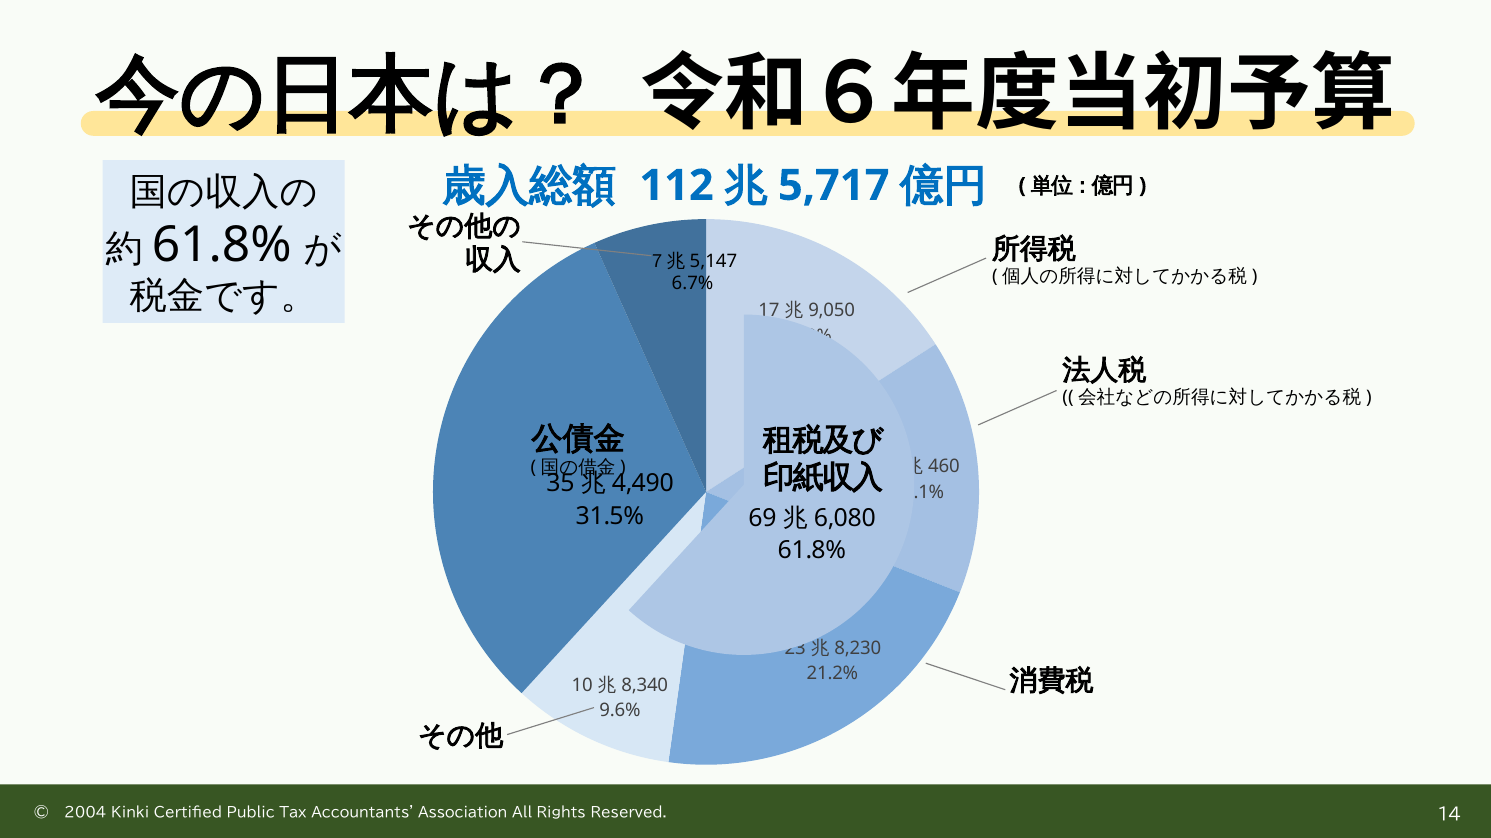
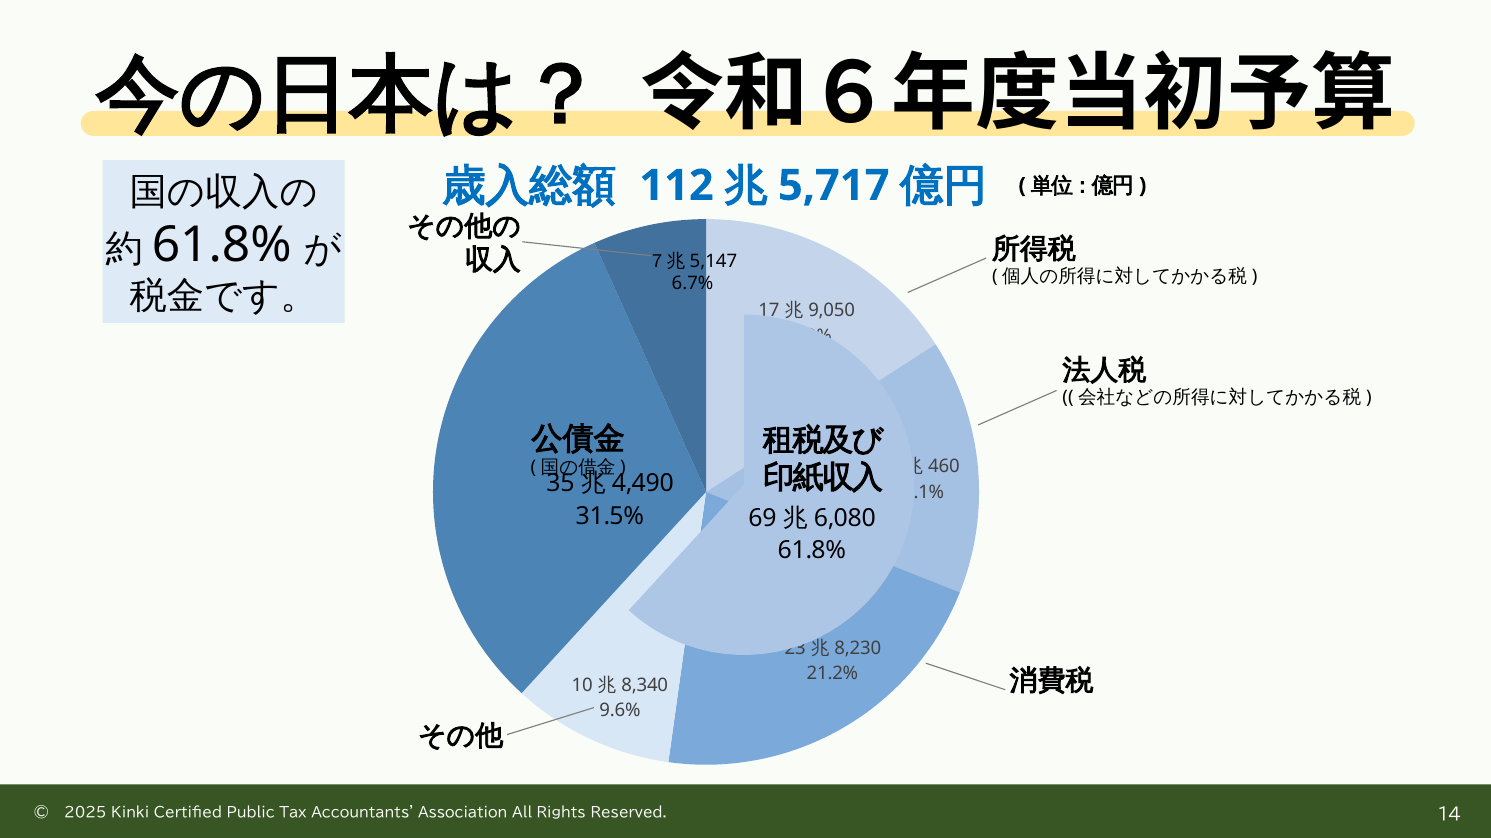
2004: 2004 -> 2025
